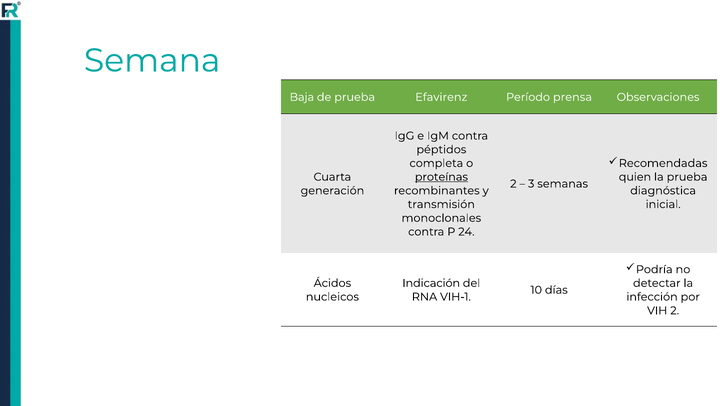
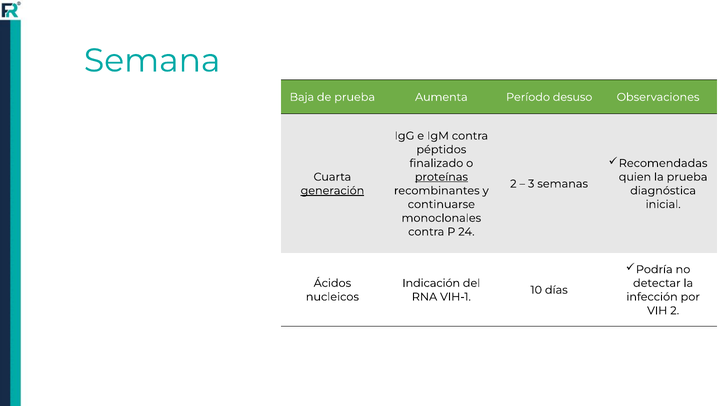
Efavirenz: Efavirenz -> Aumenta
prensa: prensa -> desuso
completa: completa -> finalizado
generación underline: none -> present
transmisión: transmisión -> continuarse
